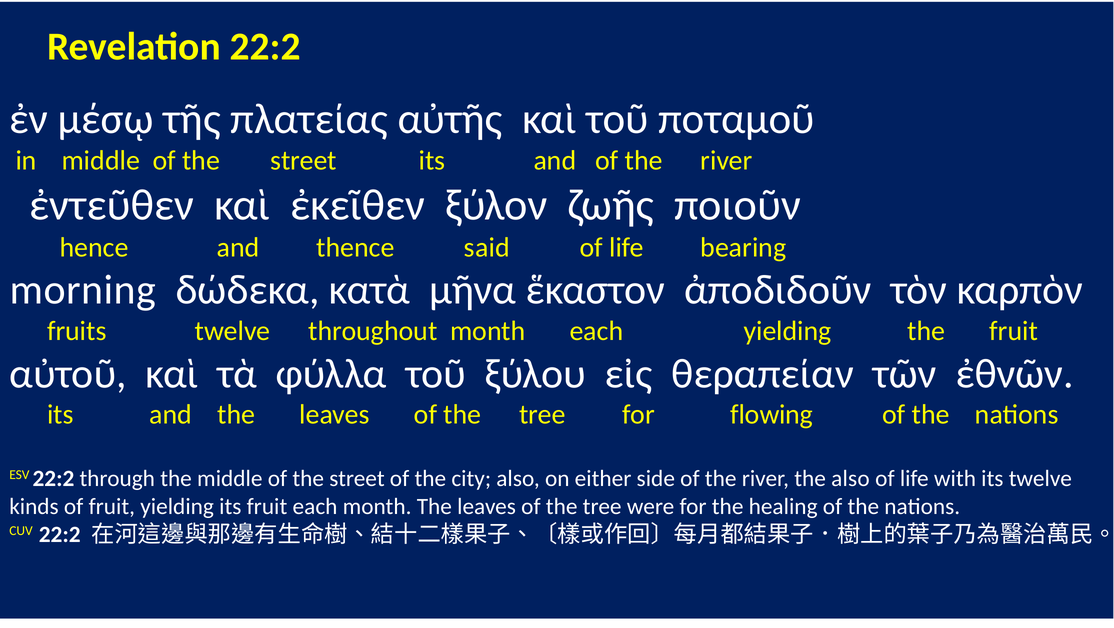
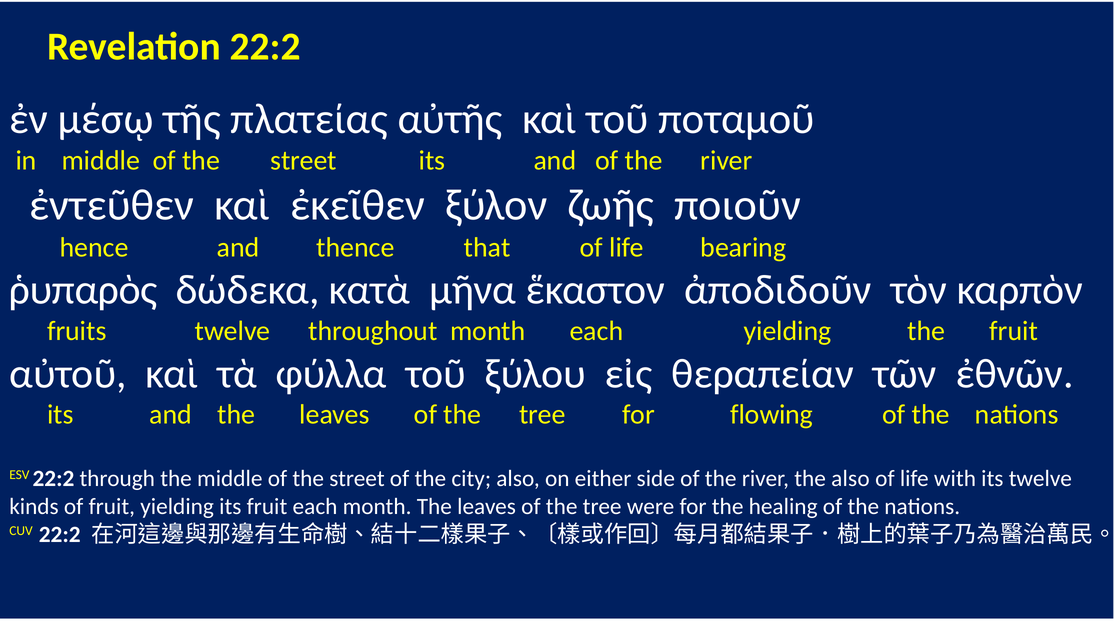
said: said -> that
morning: morning -> ῥυπαρὸς
